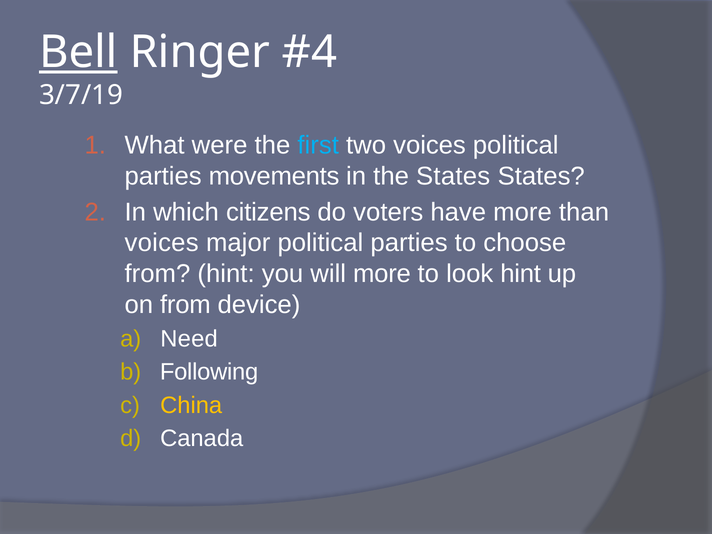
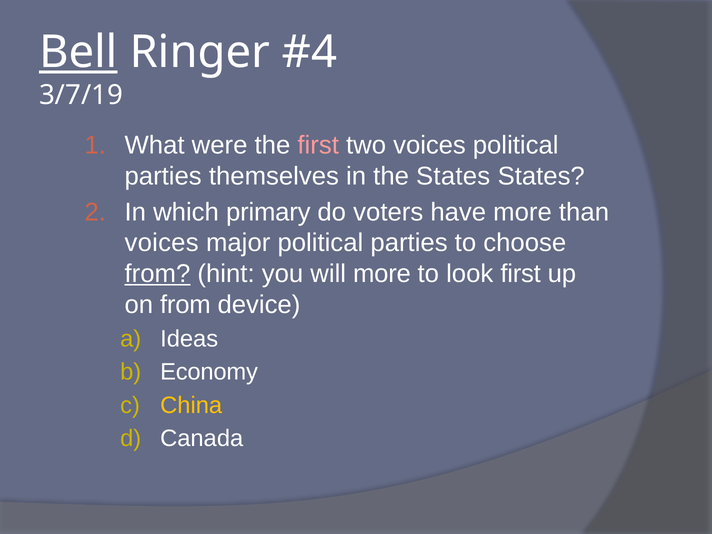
first at (318, 145) colour: light blue -> pink
movements: movements -> themselves
citizens: citizens -> primary
from at (157, 274) underline: none -> present
look hint: hint -> first
Need: Need -> Ideas
Following: Following -> Economy
